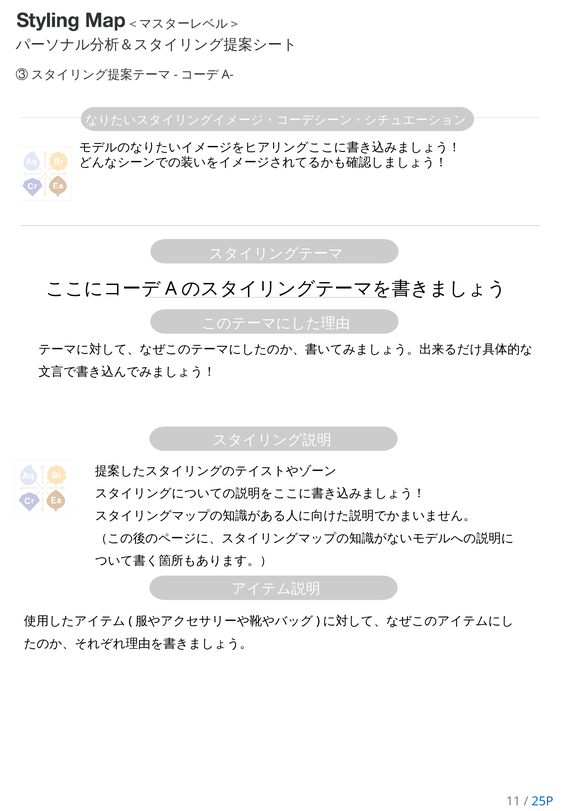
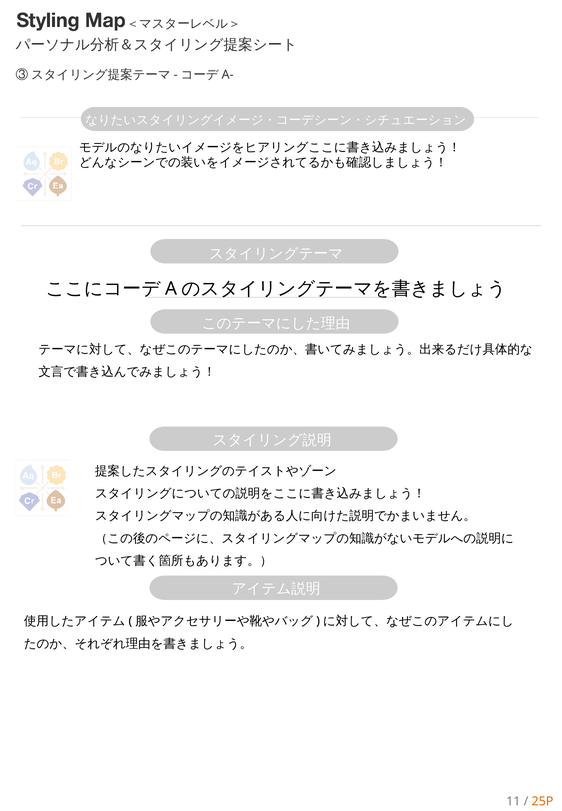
25P colour: blue -> orange
